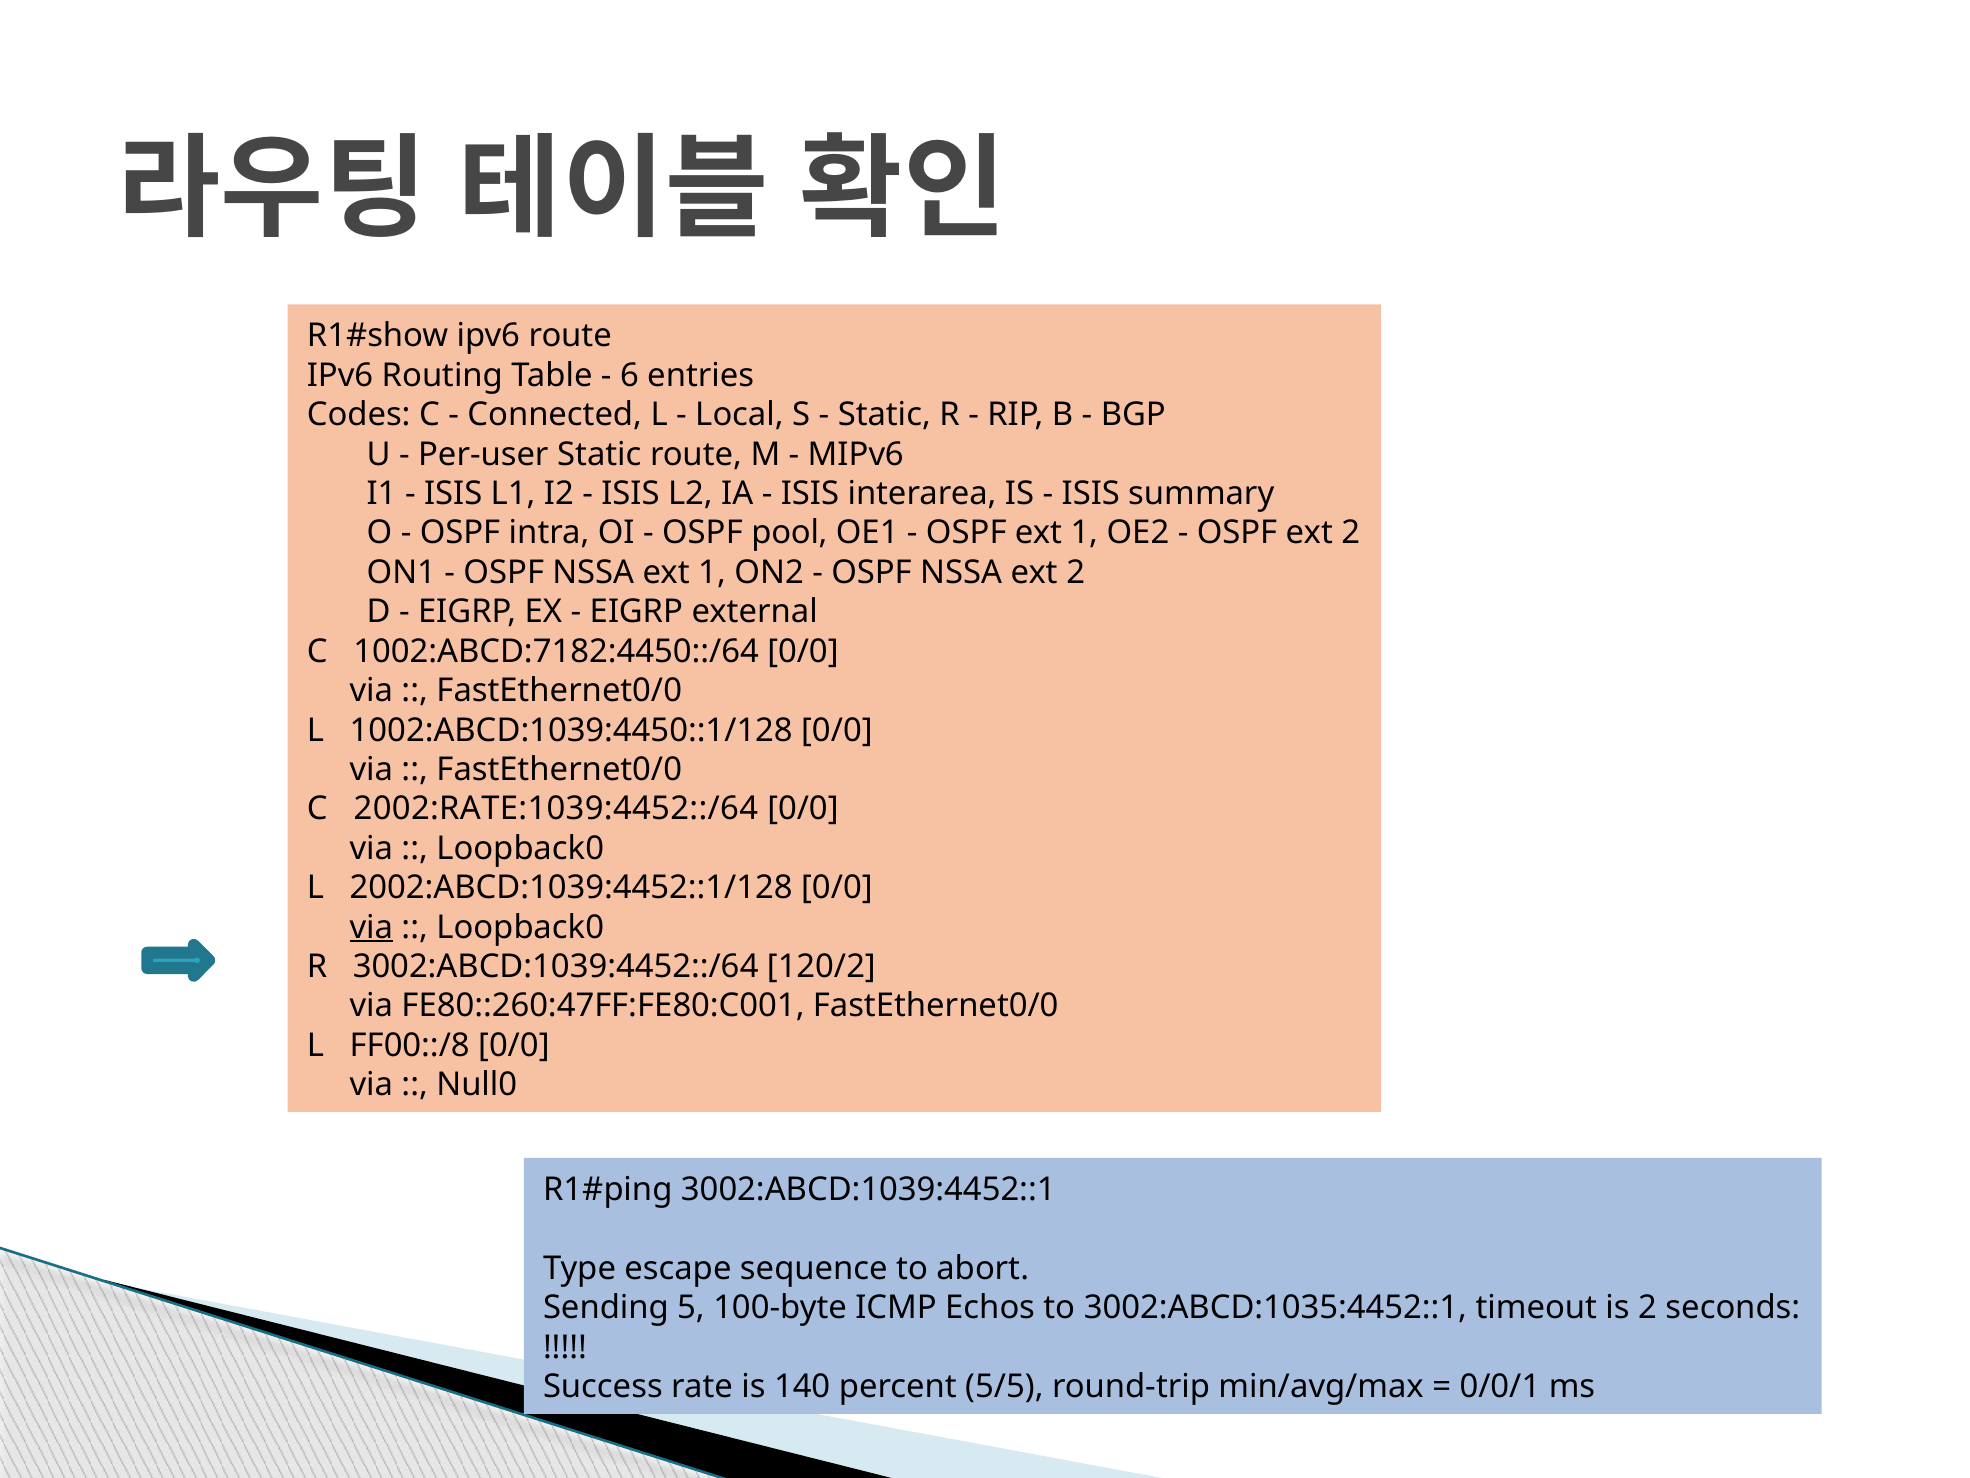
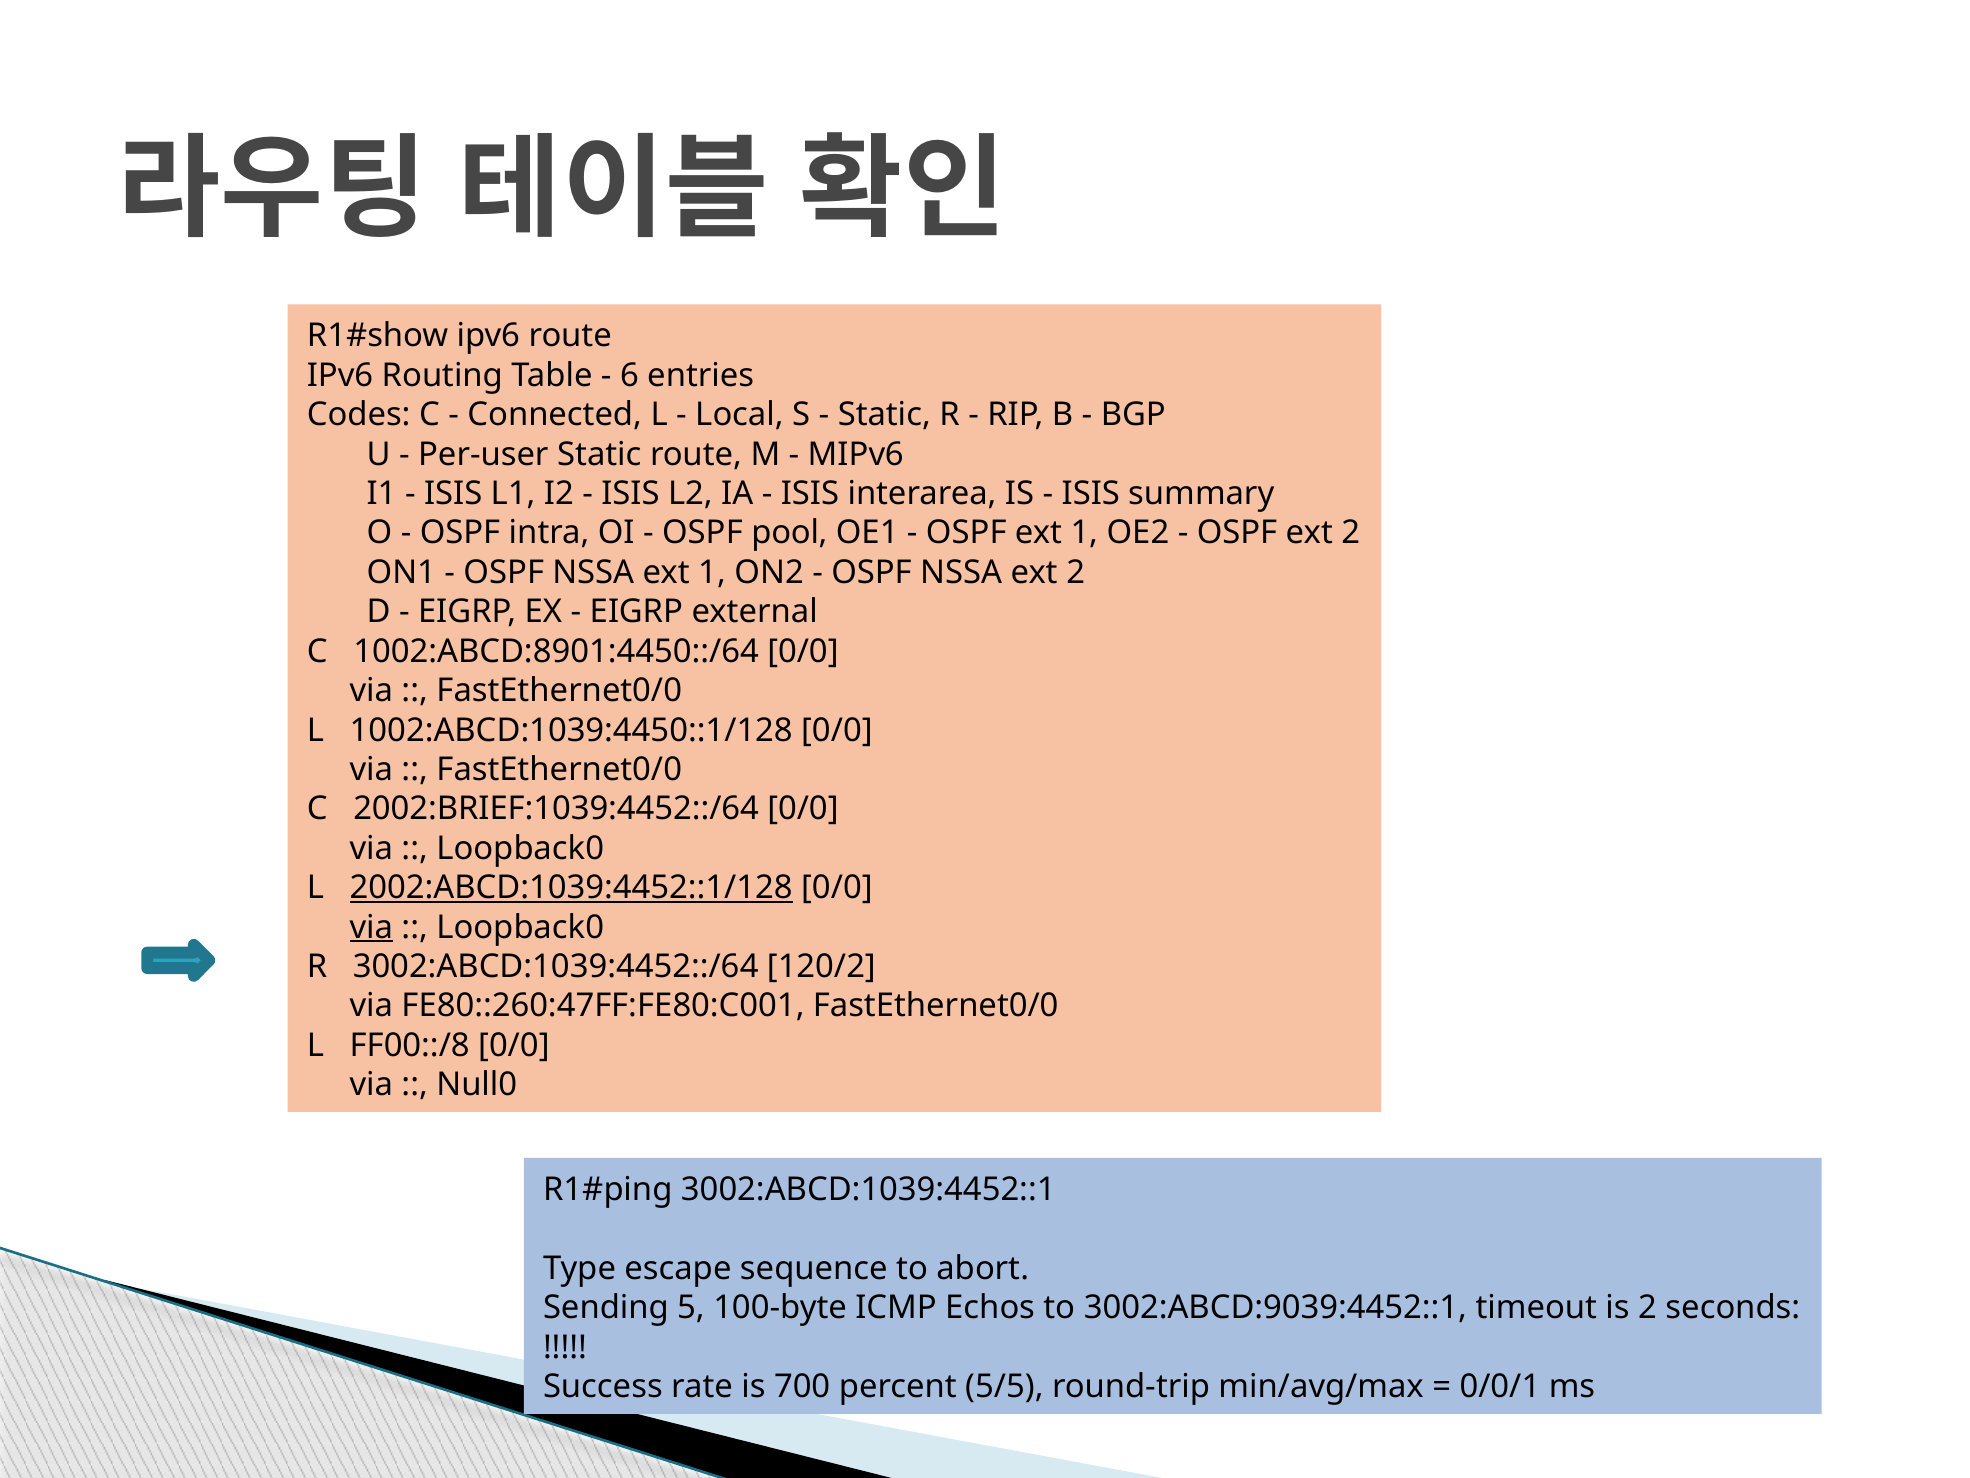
1002:ABCD:7182:4450::/64: 1002:ABCD:7182:4450::/64 -> 1002:ABCD:8901:4450::/64
2002:RATE:1039:4452::/64: 2002:RATE:1039:4452::/64 -> 2002:BRIEF:1039:4452::/64
2002:ABCD:1039:4452::1/128 underline: none -> present
3002:ABCD:1035:4452::1: 3002:ABCD:1035:4452::1 -> 3002:ABCD:9039:4452::1
140: 140 -> 700
